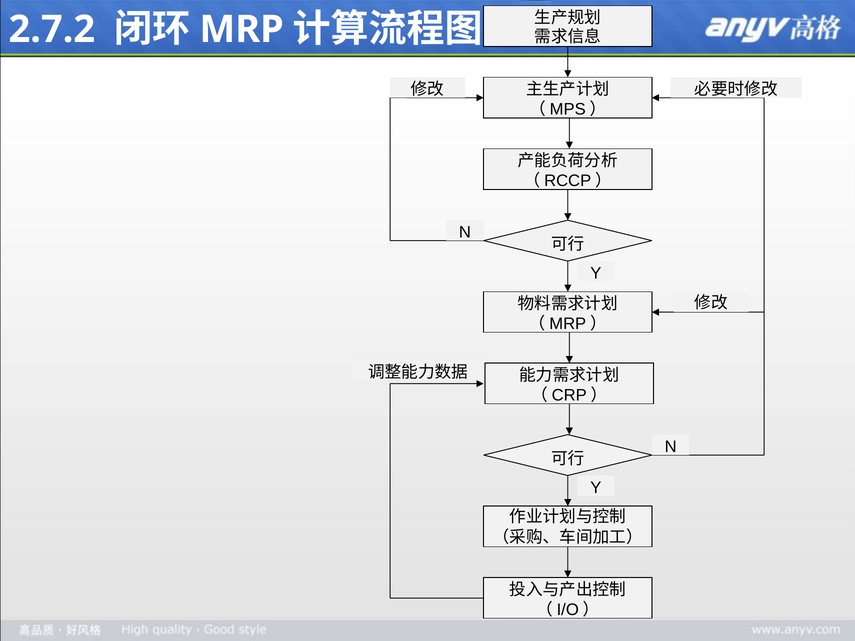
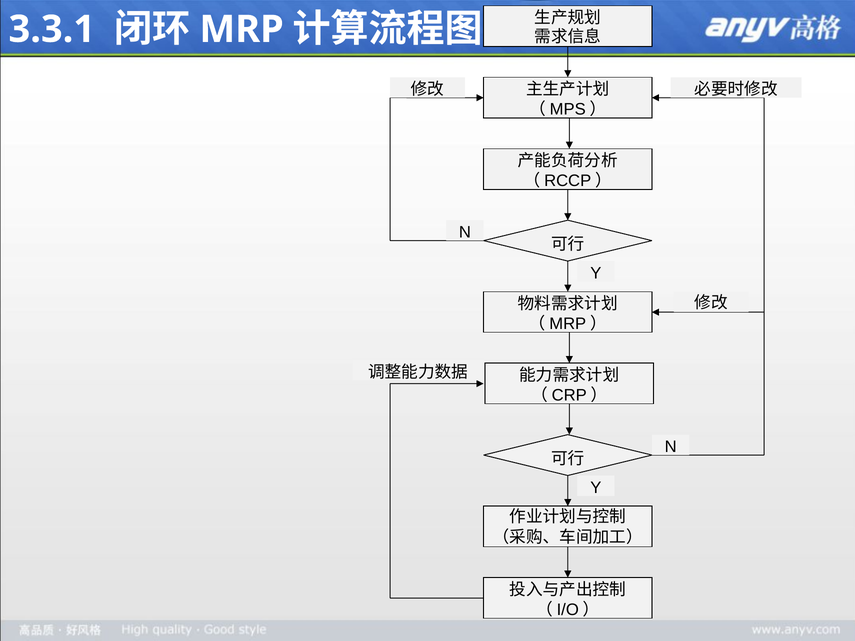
2.7.2: 2.7.2 -> 3.3.1
